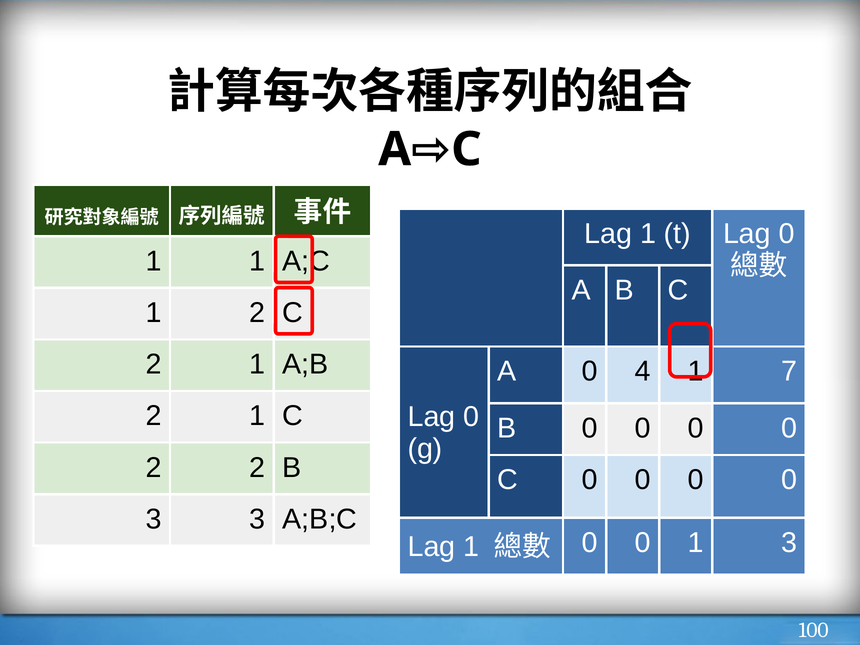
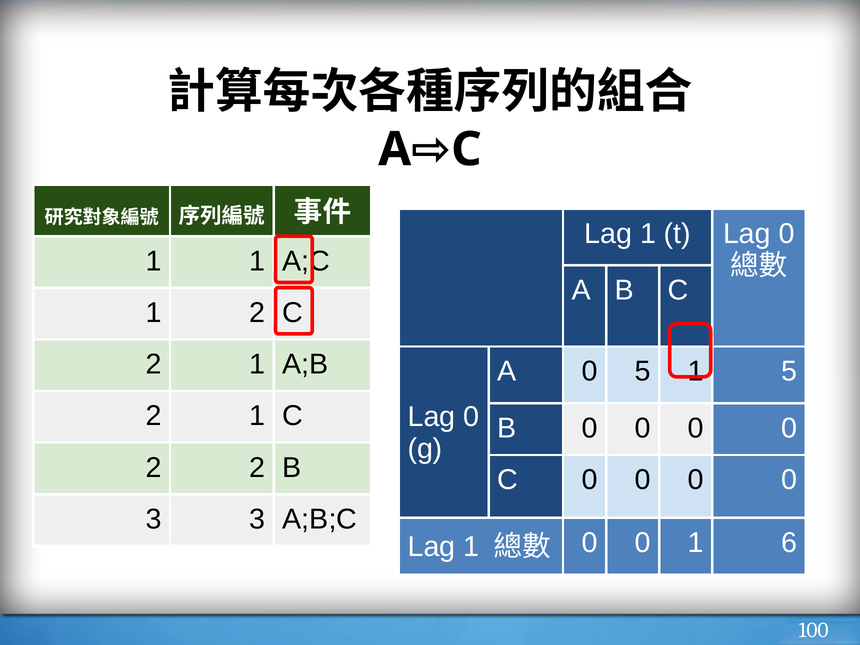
0 4: 4 -> 5
7 at (789, 371): 7 -> 5
1 3: 3 -> 6
